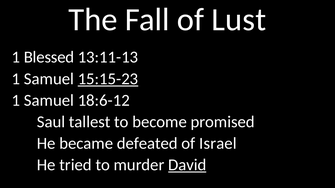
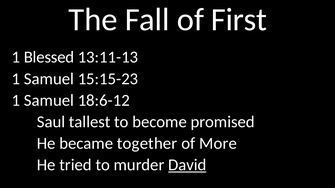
Lust: Lust -> First
15:15-23 underline: present -> none
defeated: defeated -> together
Israel: Israel -> More
